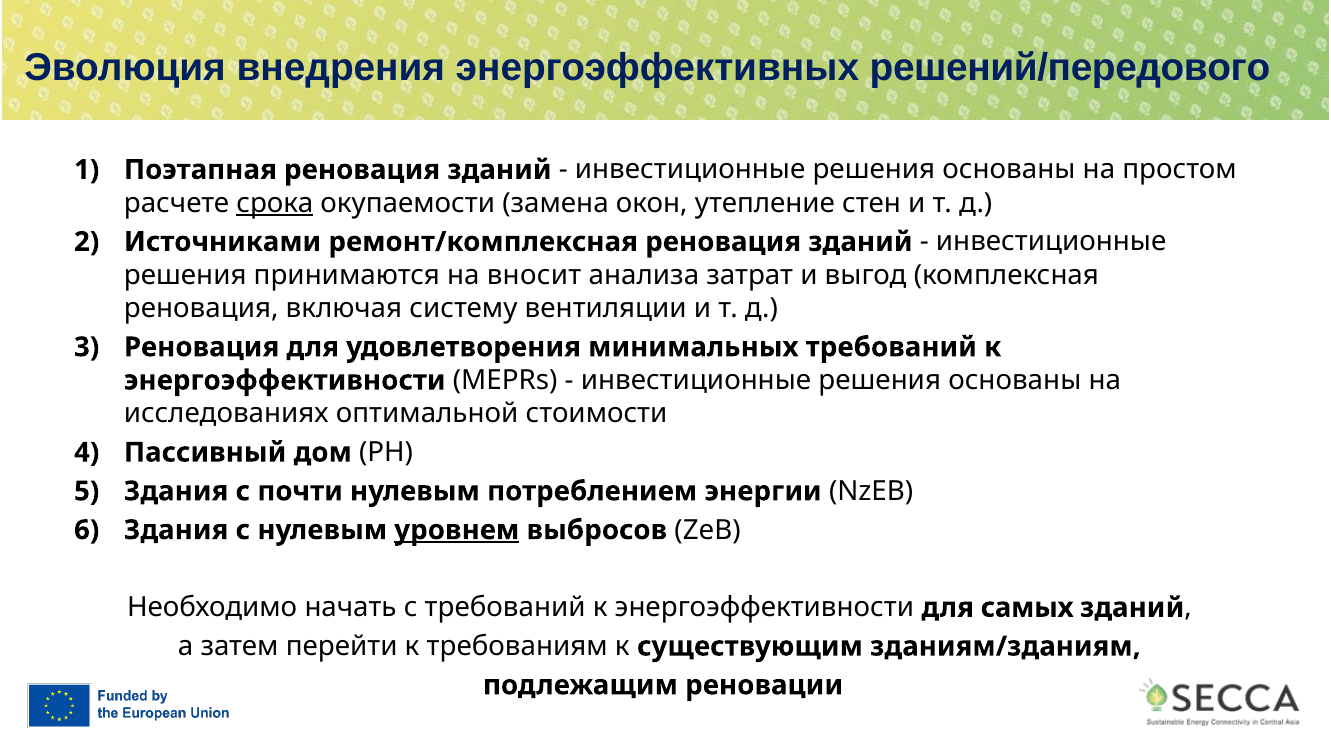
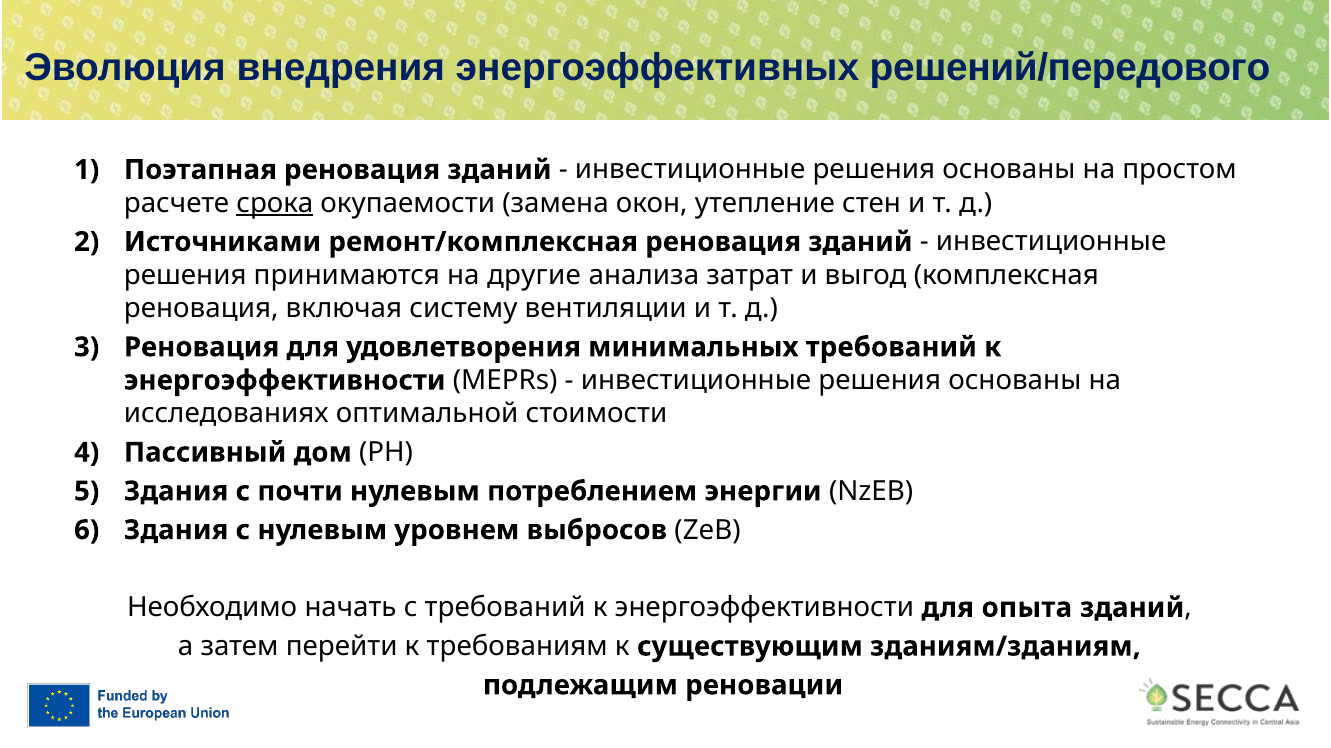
вносит: вносит -> другие
уровнем underline: present -> none
самых: самых -> опыта
